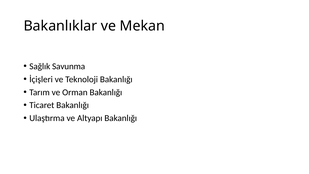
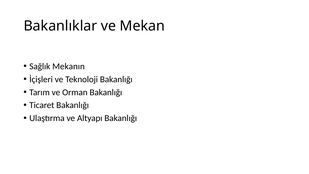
Savunma: Savunma -> Mekanın
